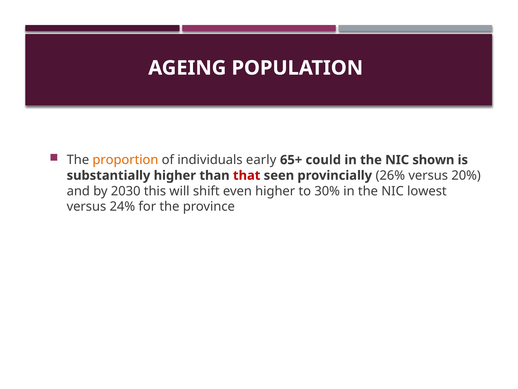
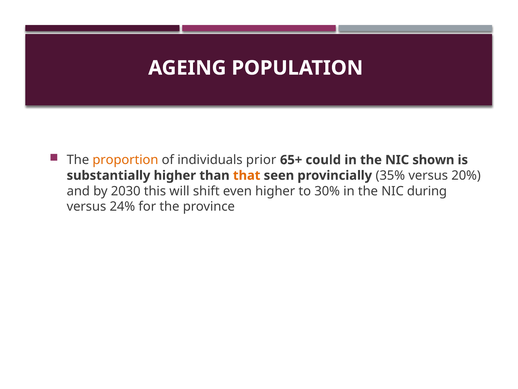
early: early -> prior
that colour: red -> orange
26%: 26% -> 35%
lowest: lowest -> during
